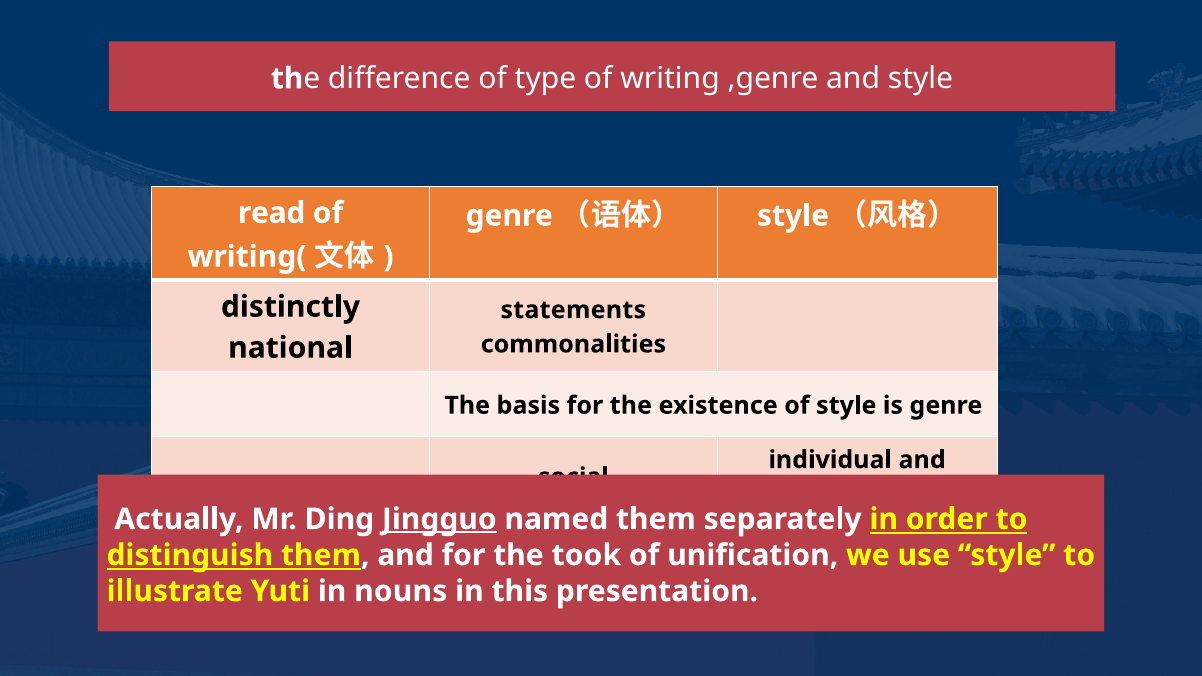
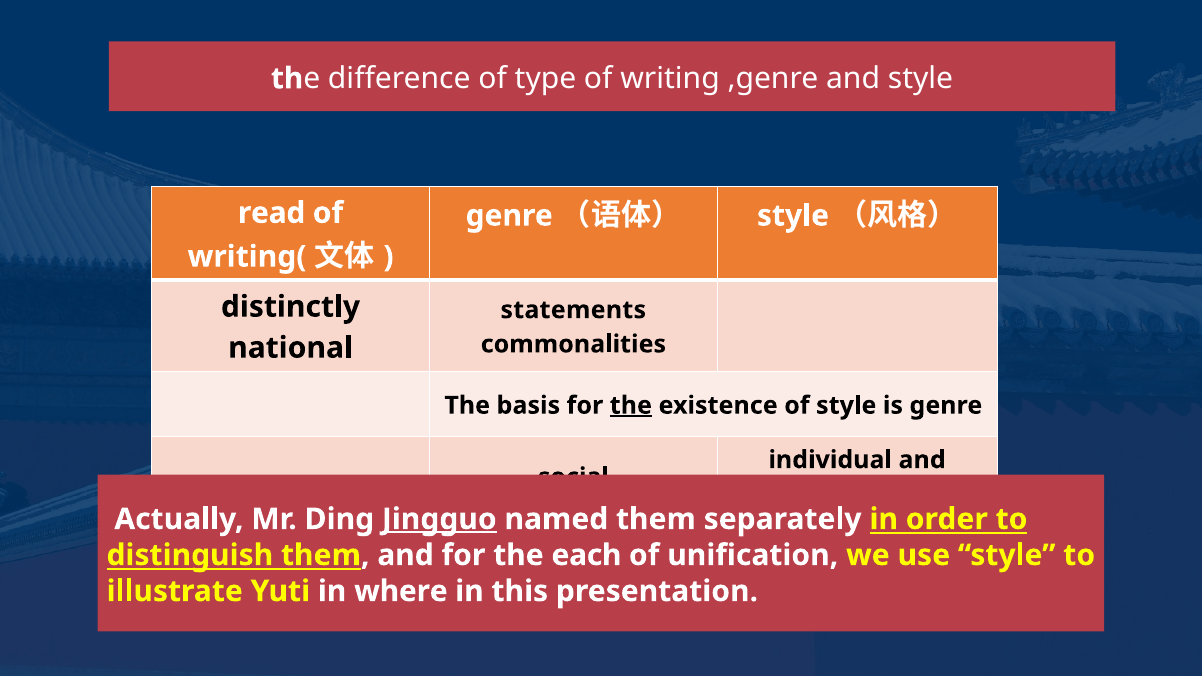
the at (631, 405) underline: none -> present
took: took -> each
nouns: nouns -> where
